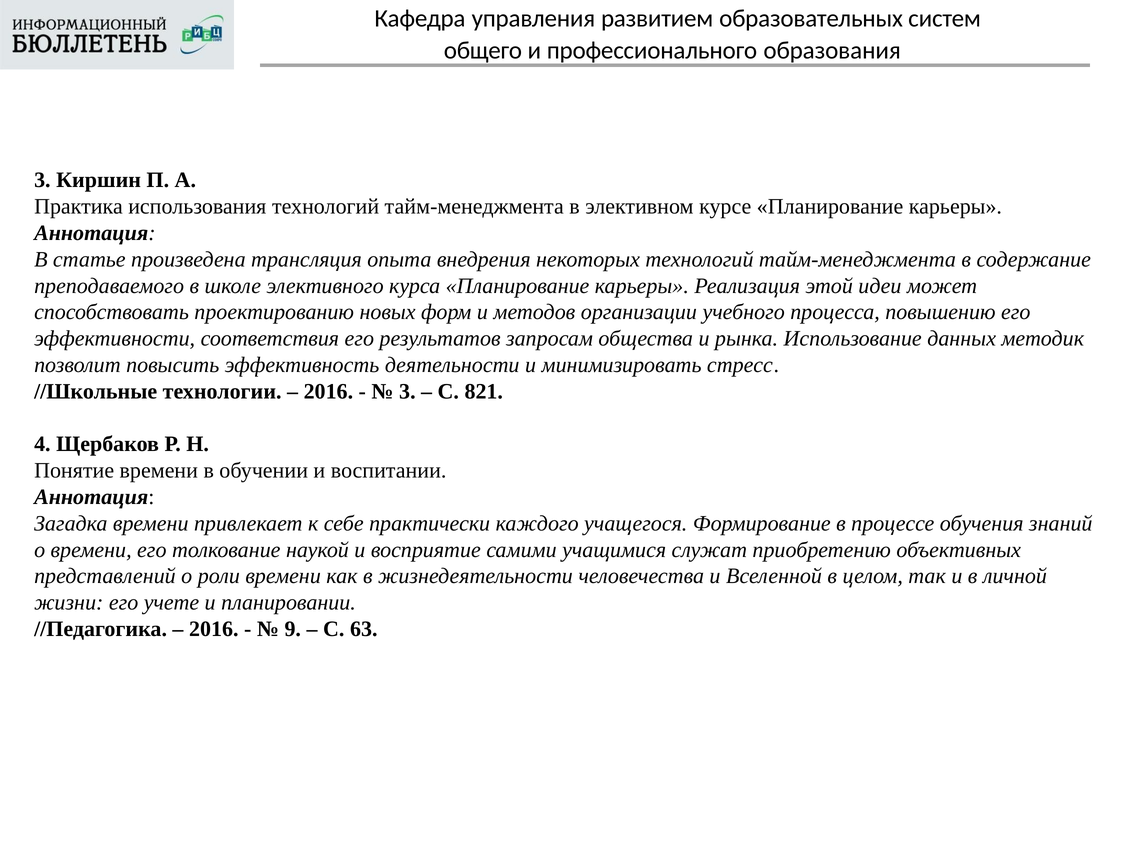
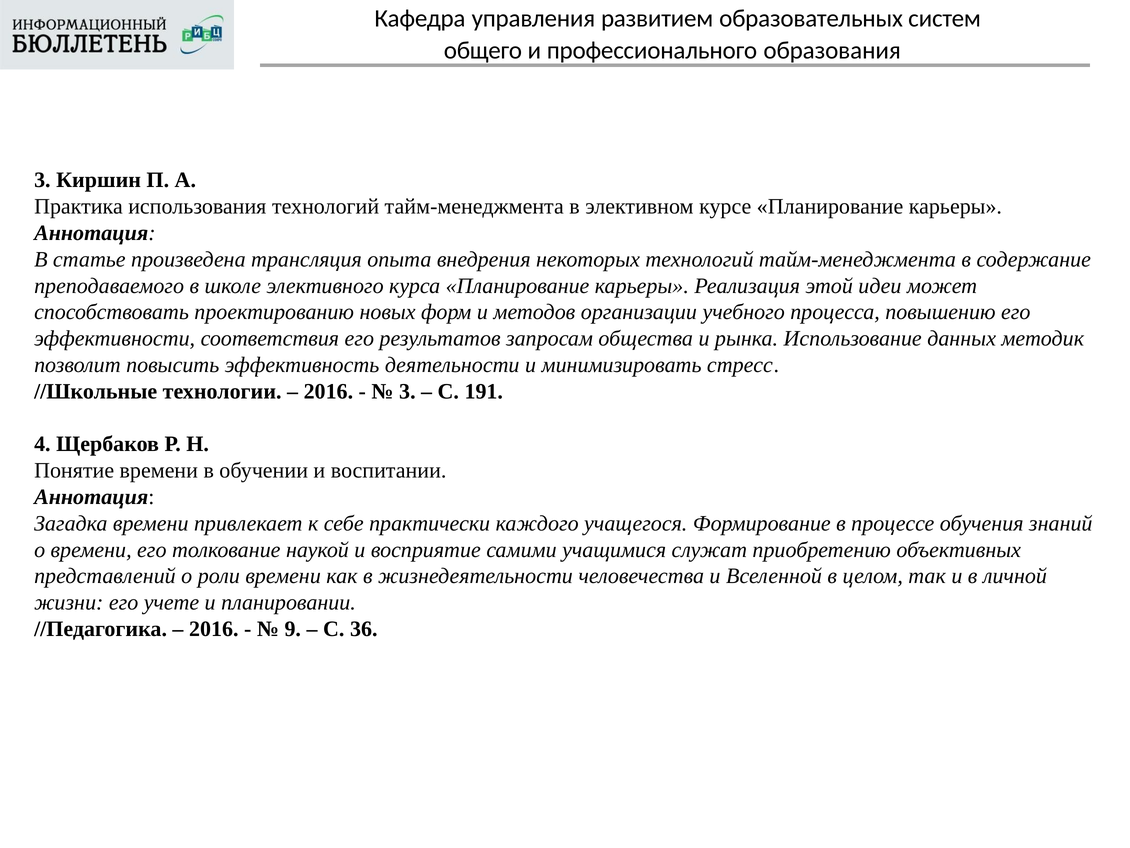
821: 821 -> 191
63: 63 -> 36
